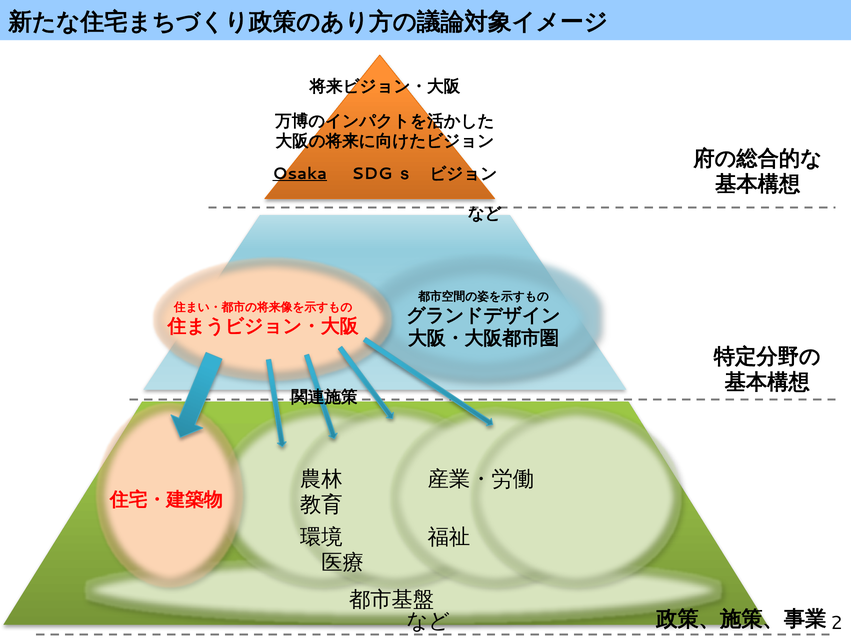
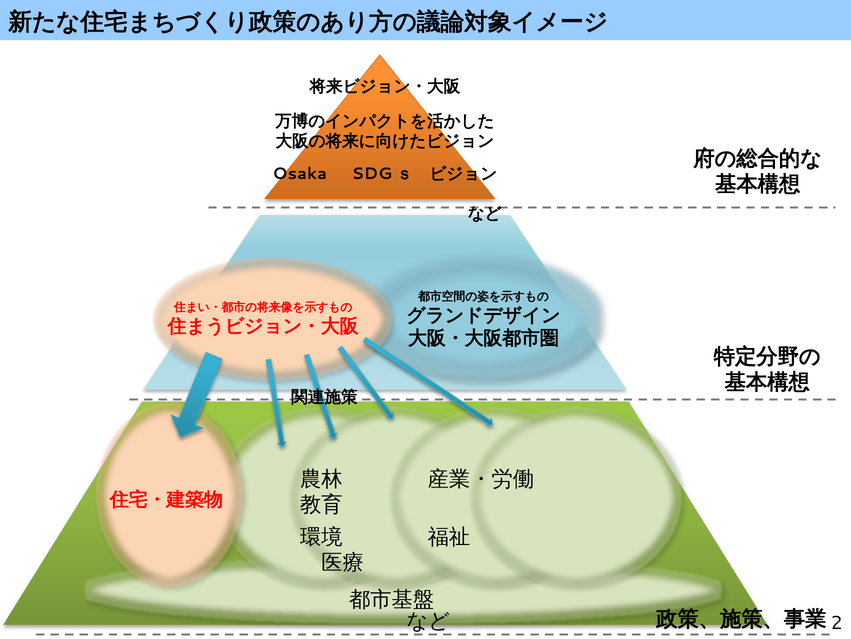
Osaka underline: present -> none
